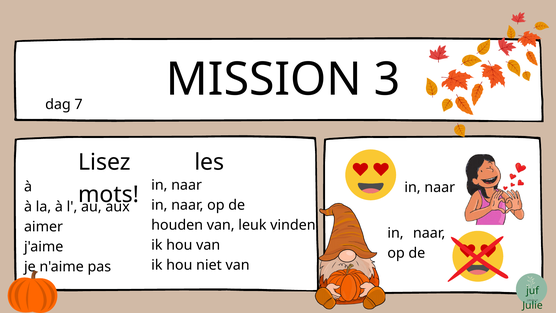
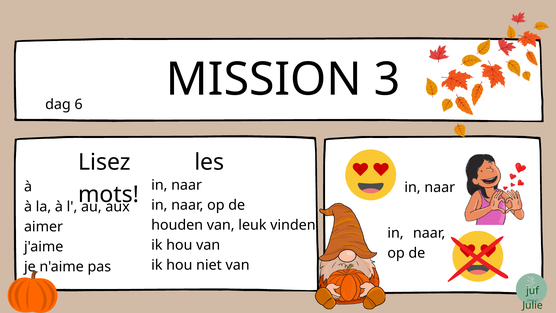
7: 7 -> 6
